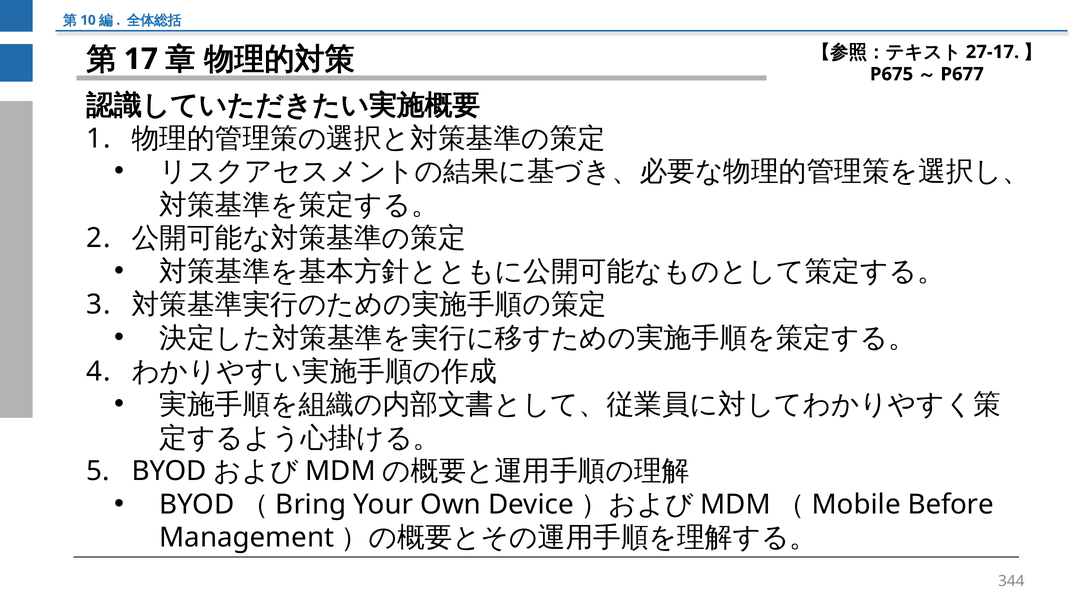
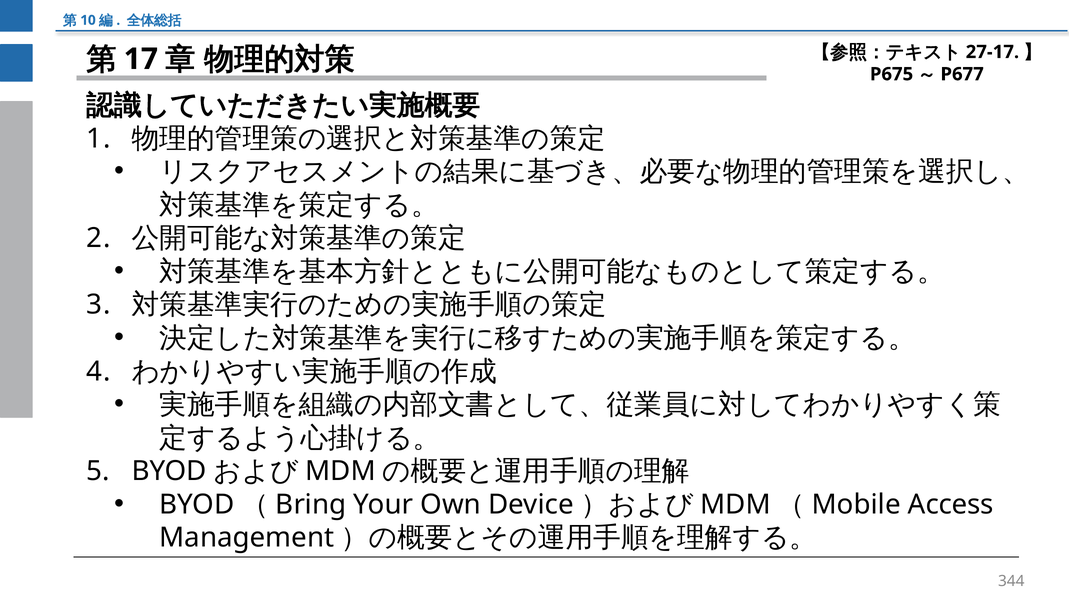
Before: Before -> Access
